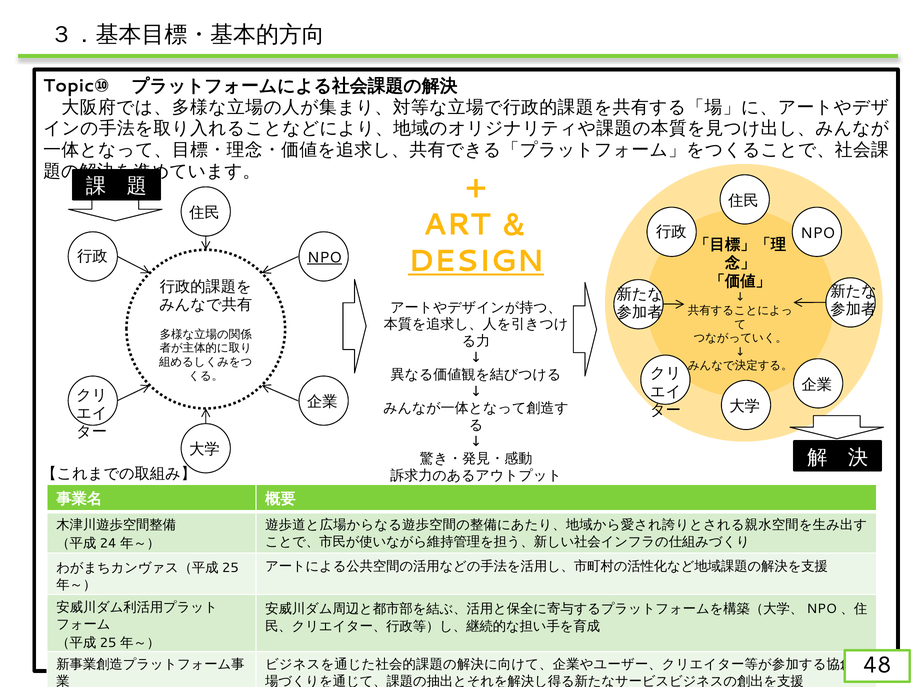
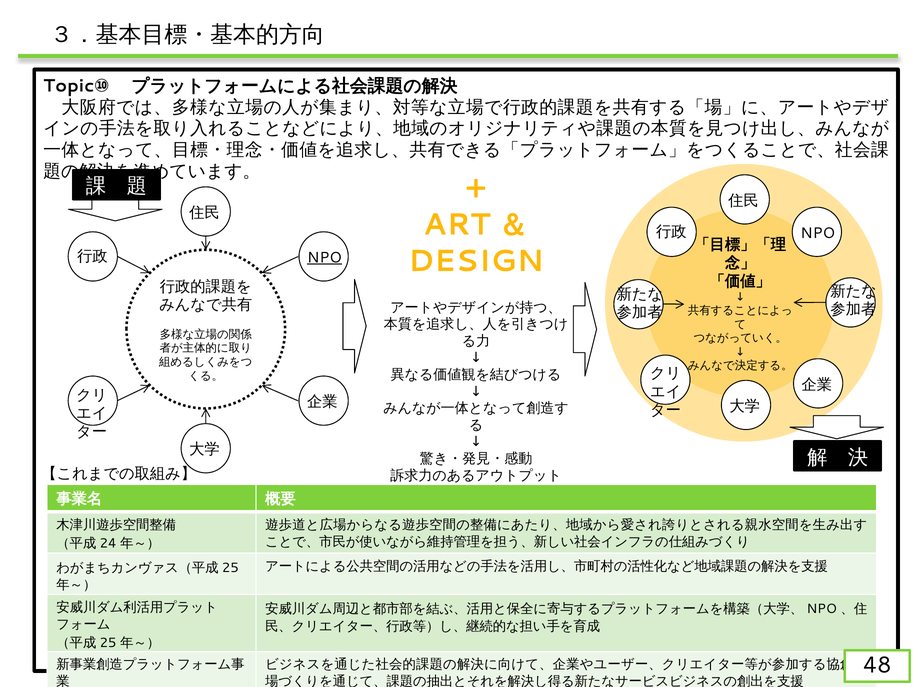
DESIGN underline: present -> none
